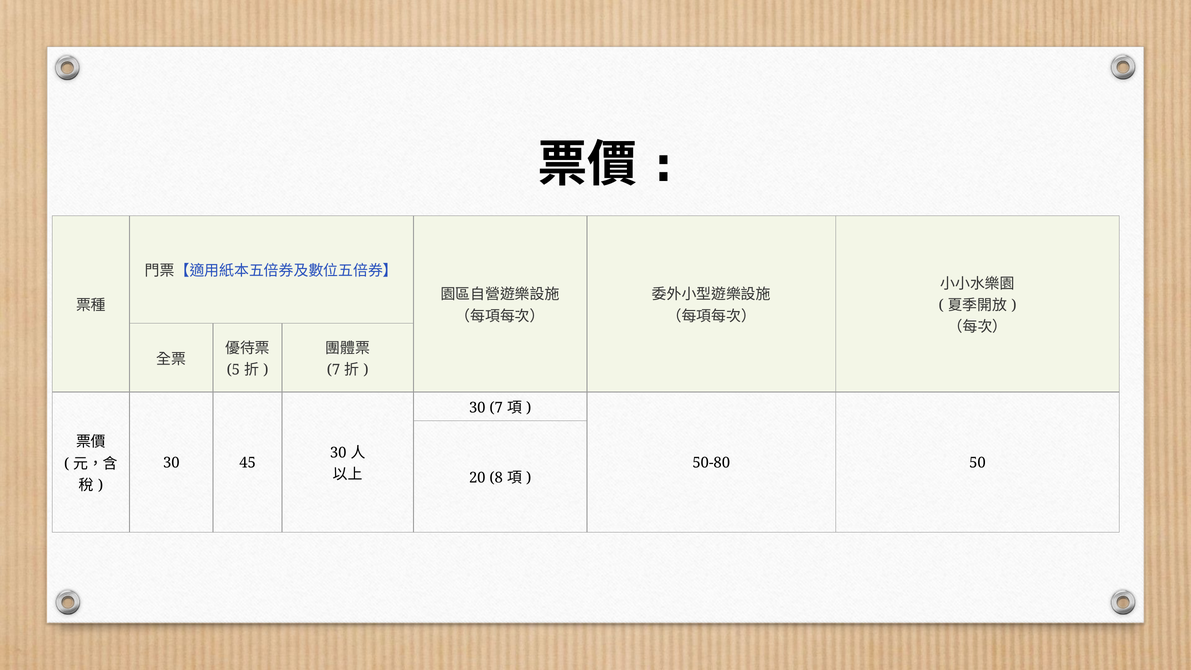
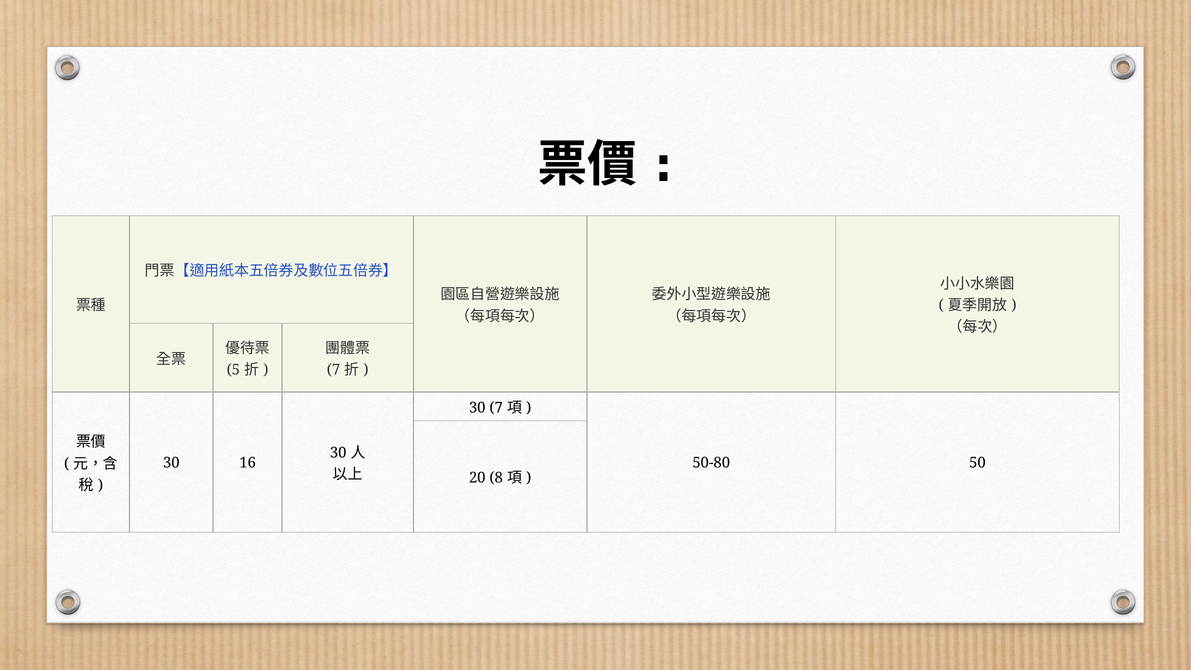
45: 45 -> 16
